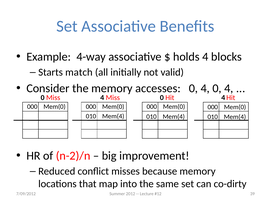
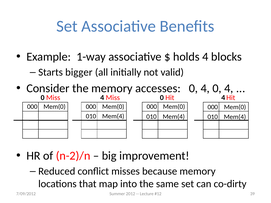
4-way: 4-way -> 1-way
match: match -> bigger
